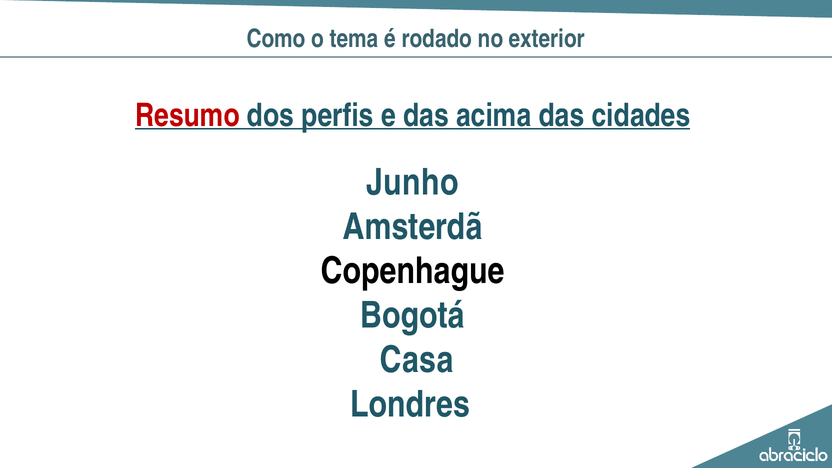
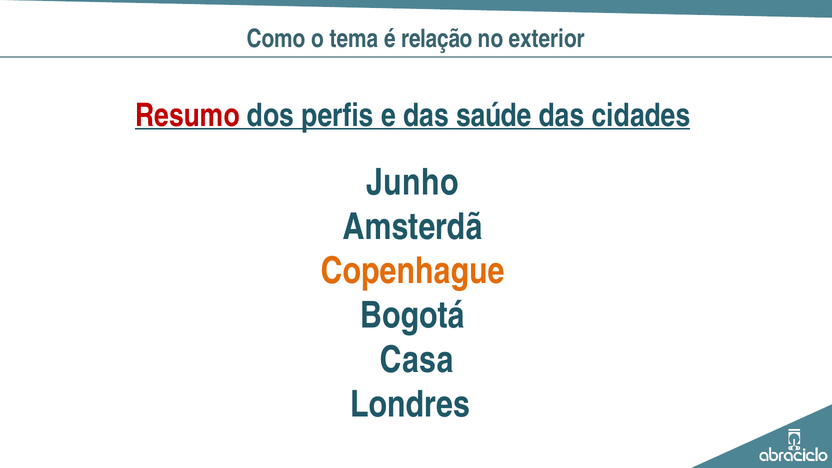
rodado: rodado -> relação
acima: acima -> saúde
Copenhague colour: black -> orange
